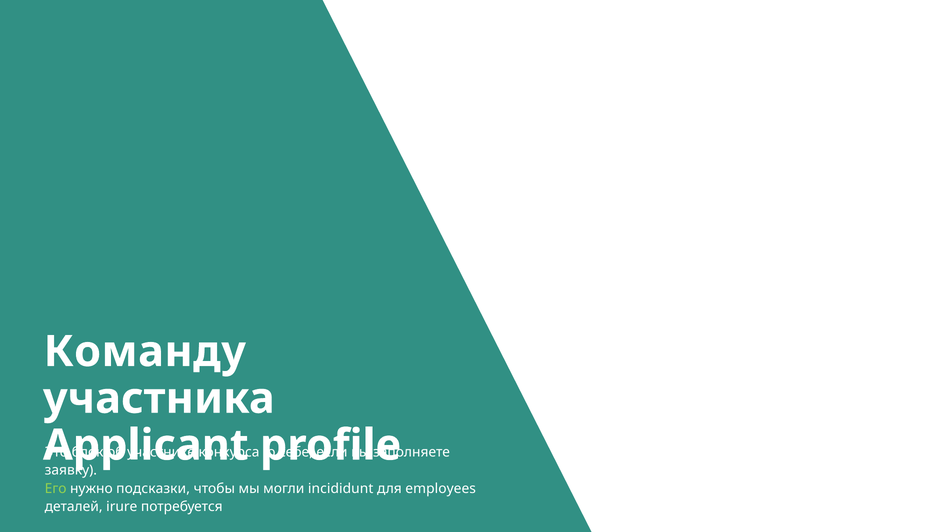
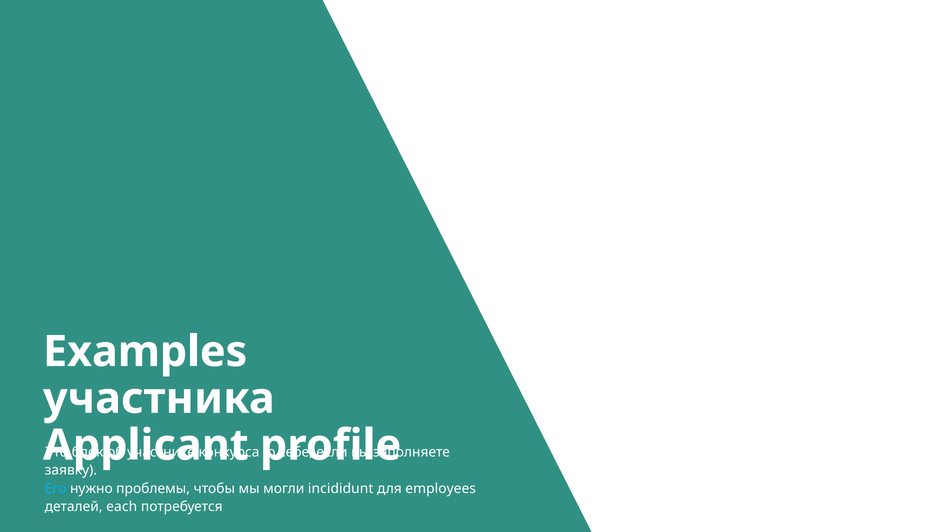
Команду: Команду -> Examples
Его colour: light green -> light blue
подсказки: подсказки -> проблемы
irure: irure -> each
